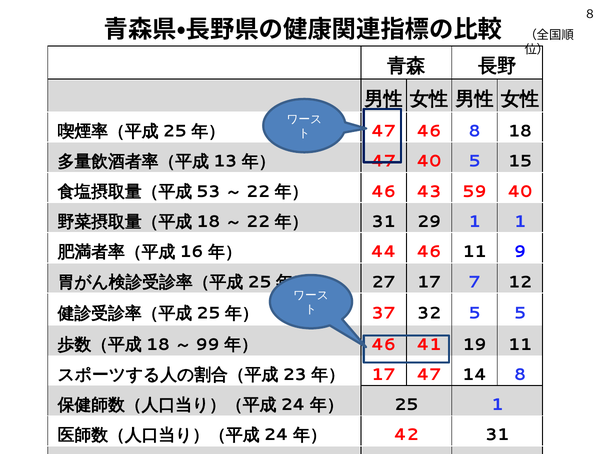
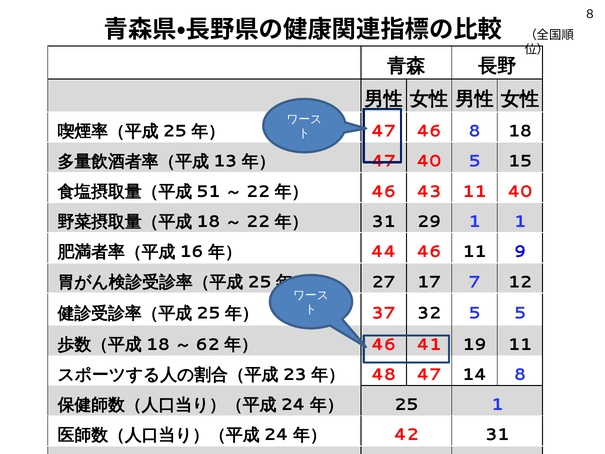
53: 53 -> 51
43 59: 59 -> 11
99: 99 -> 62
17 at (383, 374): 17 -> 48
